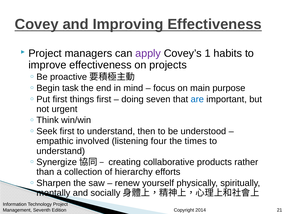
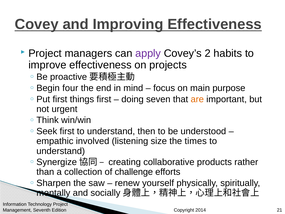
1: 1 -> 2
task: task -> four
are colour: blue -> orange
four: four -> size
hierarchy: hierarchy -> challenge
